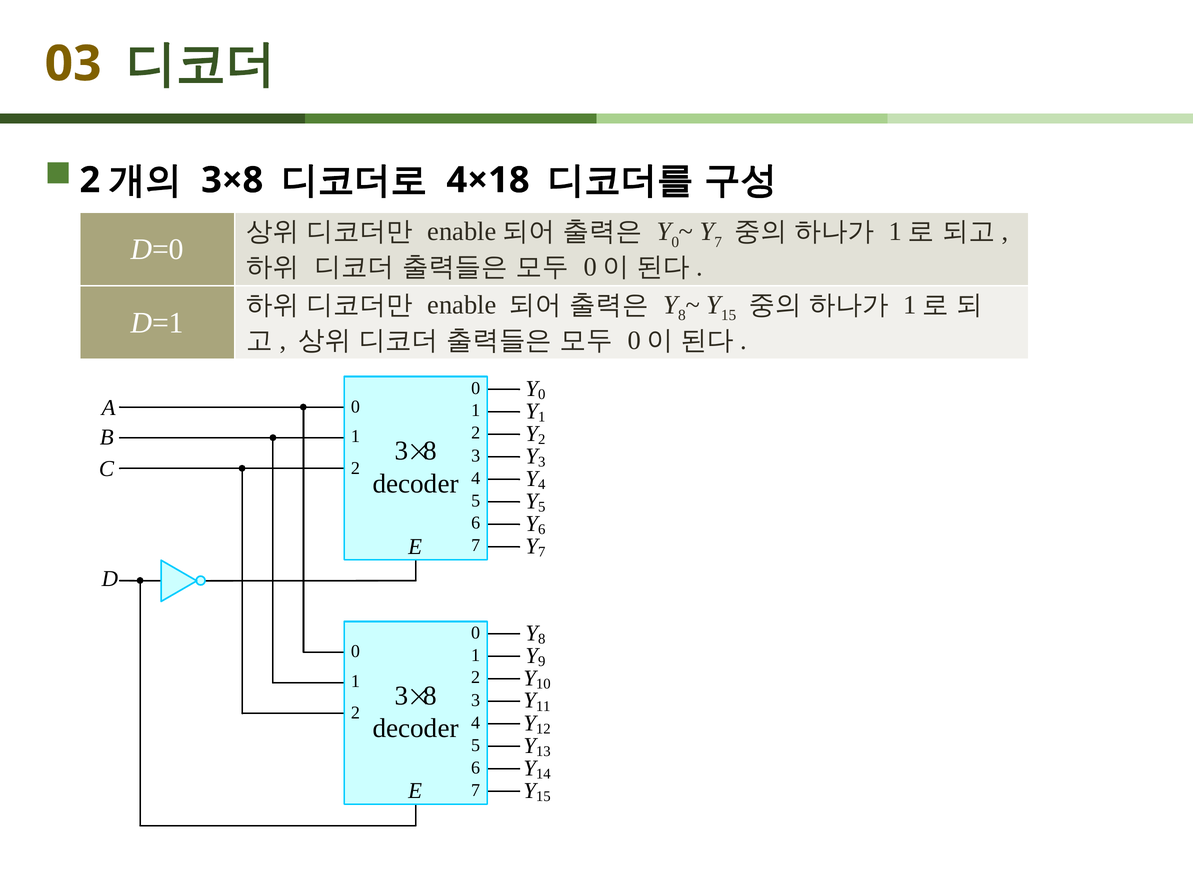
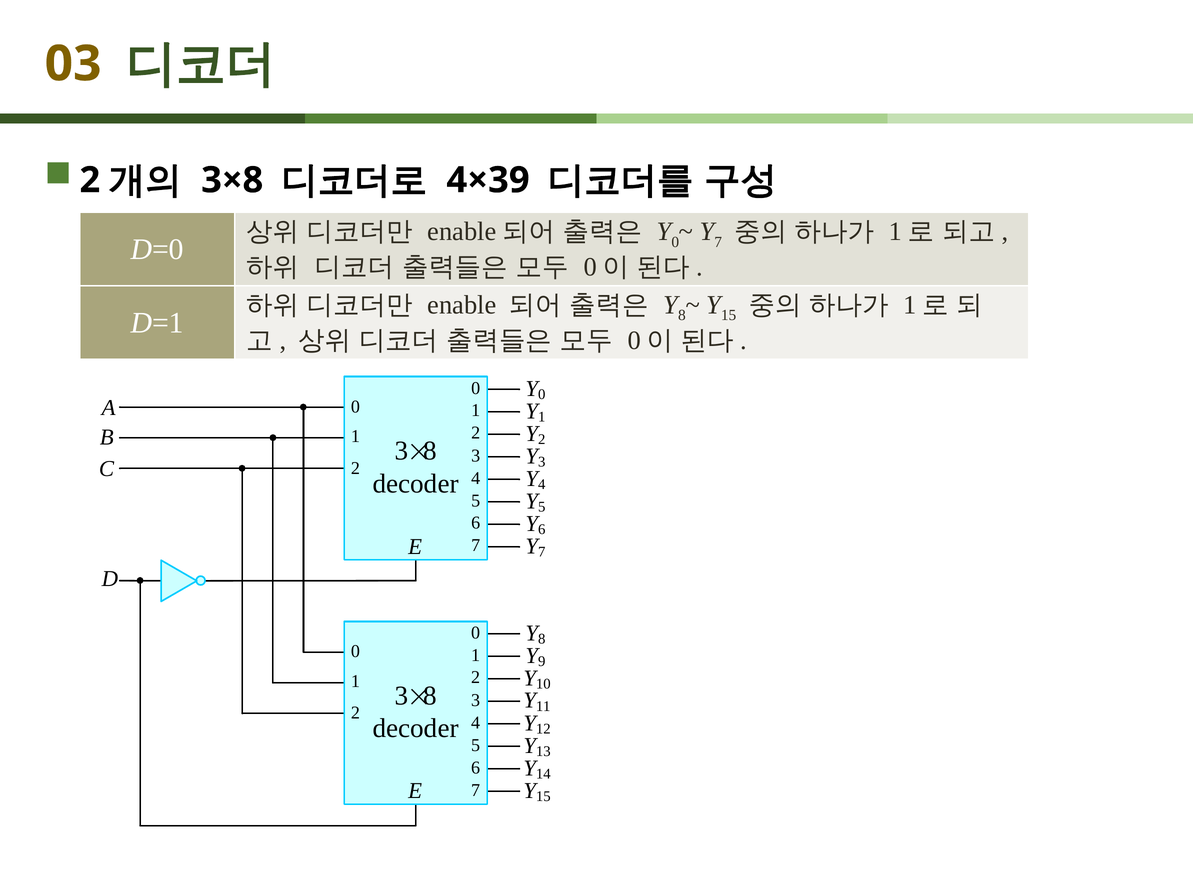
4×18: 4×18 -> 4×39
